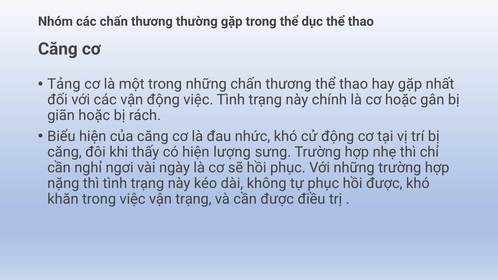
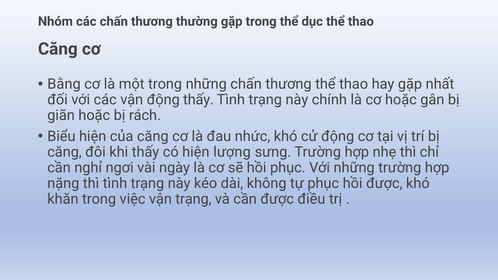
Tảng: Tảng -> Bằng
động việc: việc -> thấy
